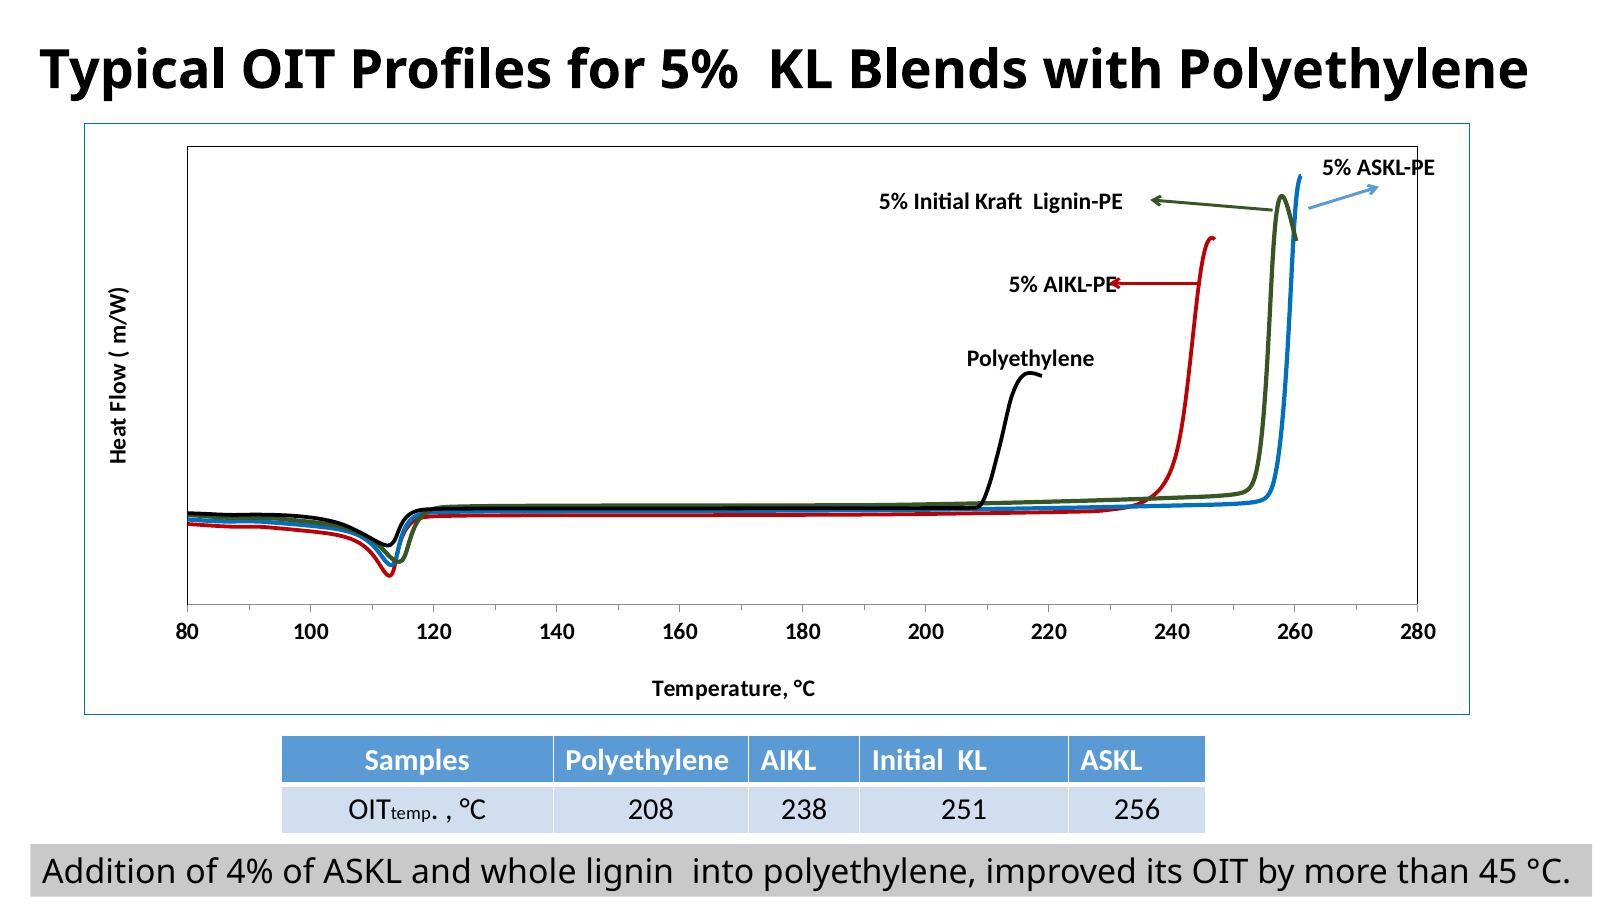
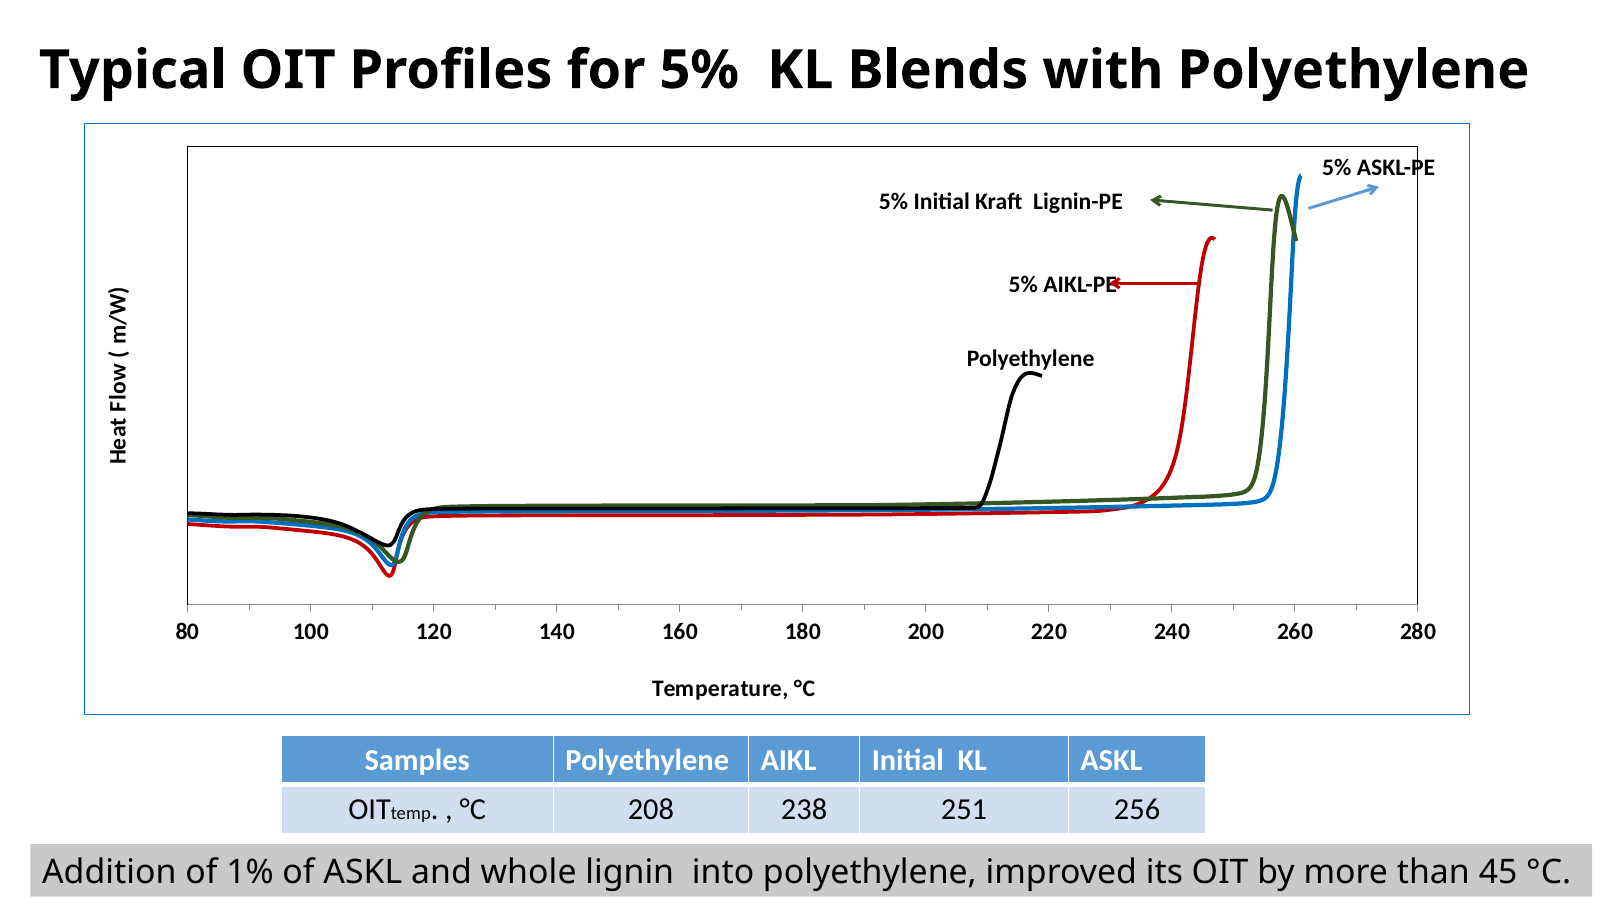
4%: 4% -> 1%
